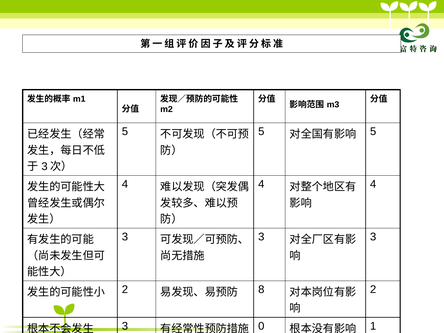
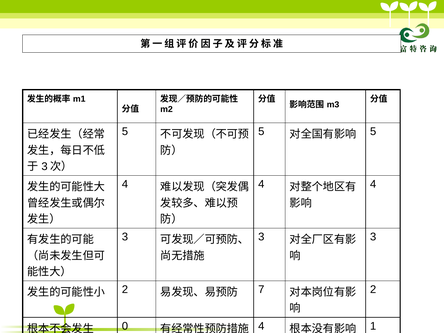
8: 8 -> 7
3 at (125, 326): 3 -> 0
0 at (261, 326): 0 -> 4
